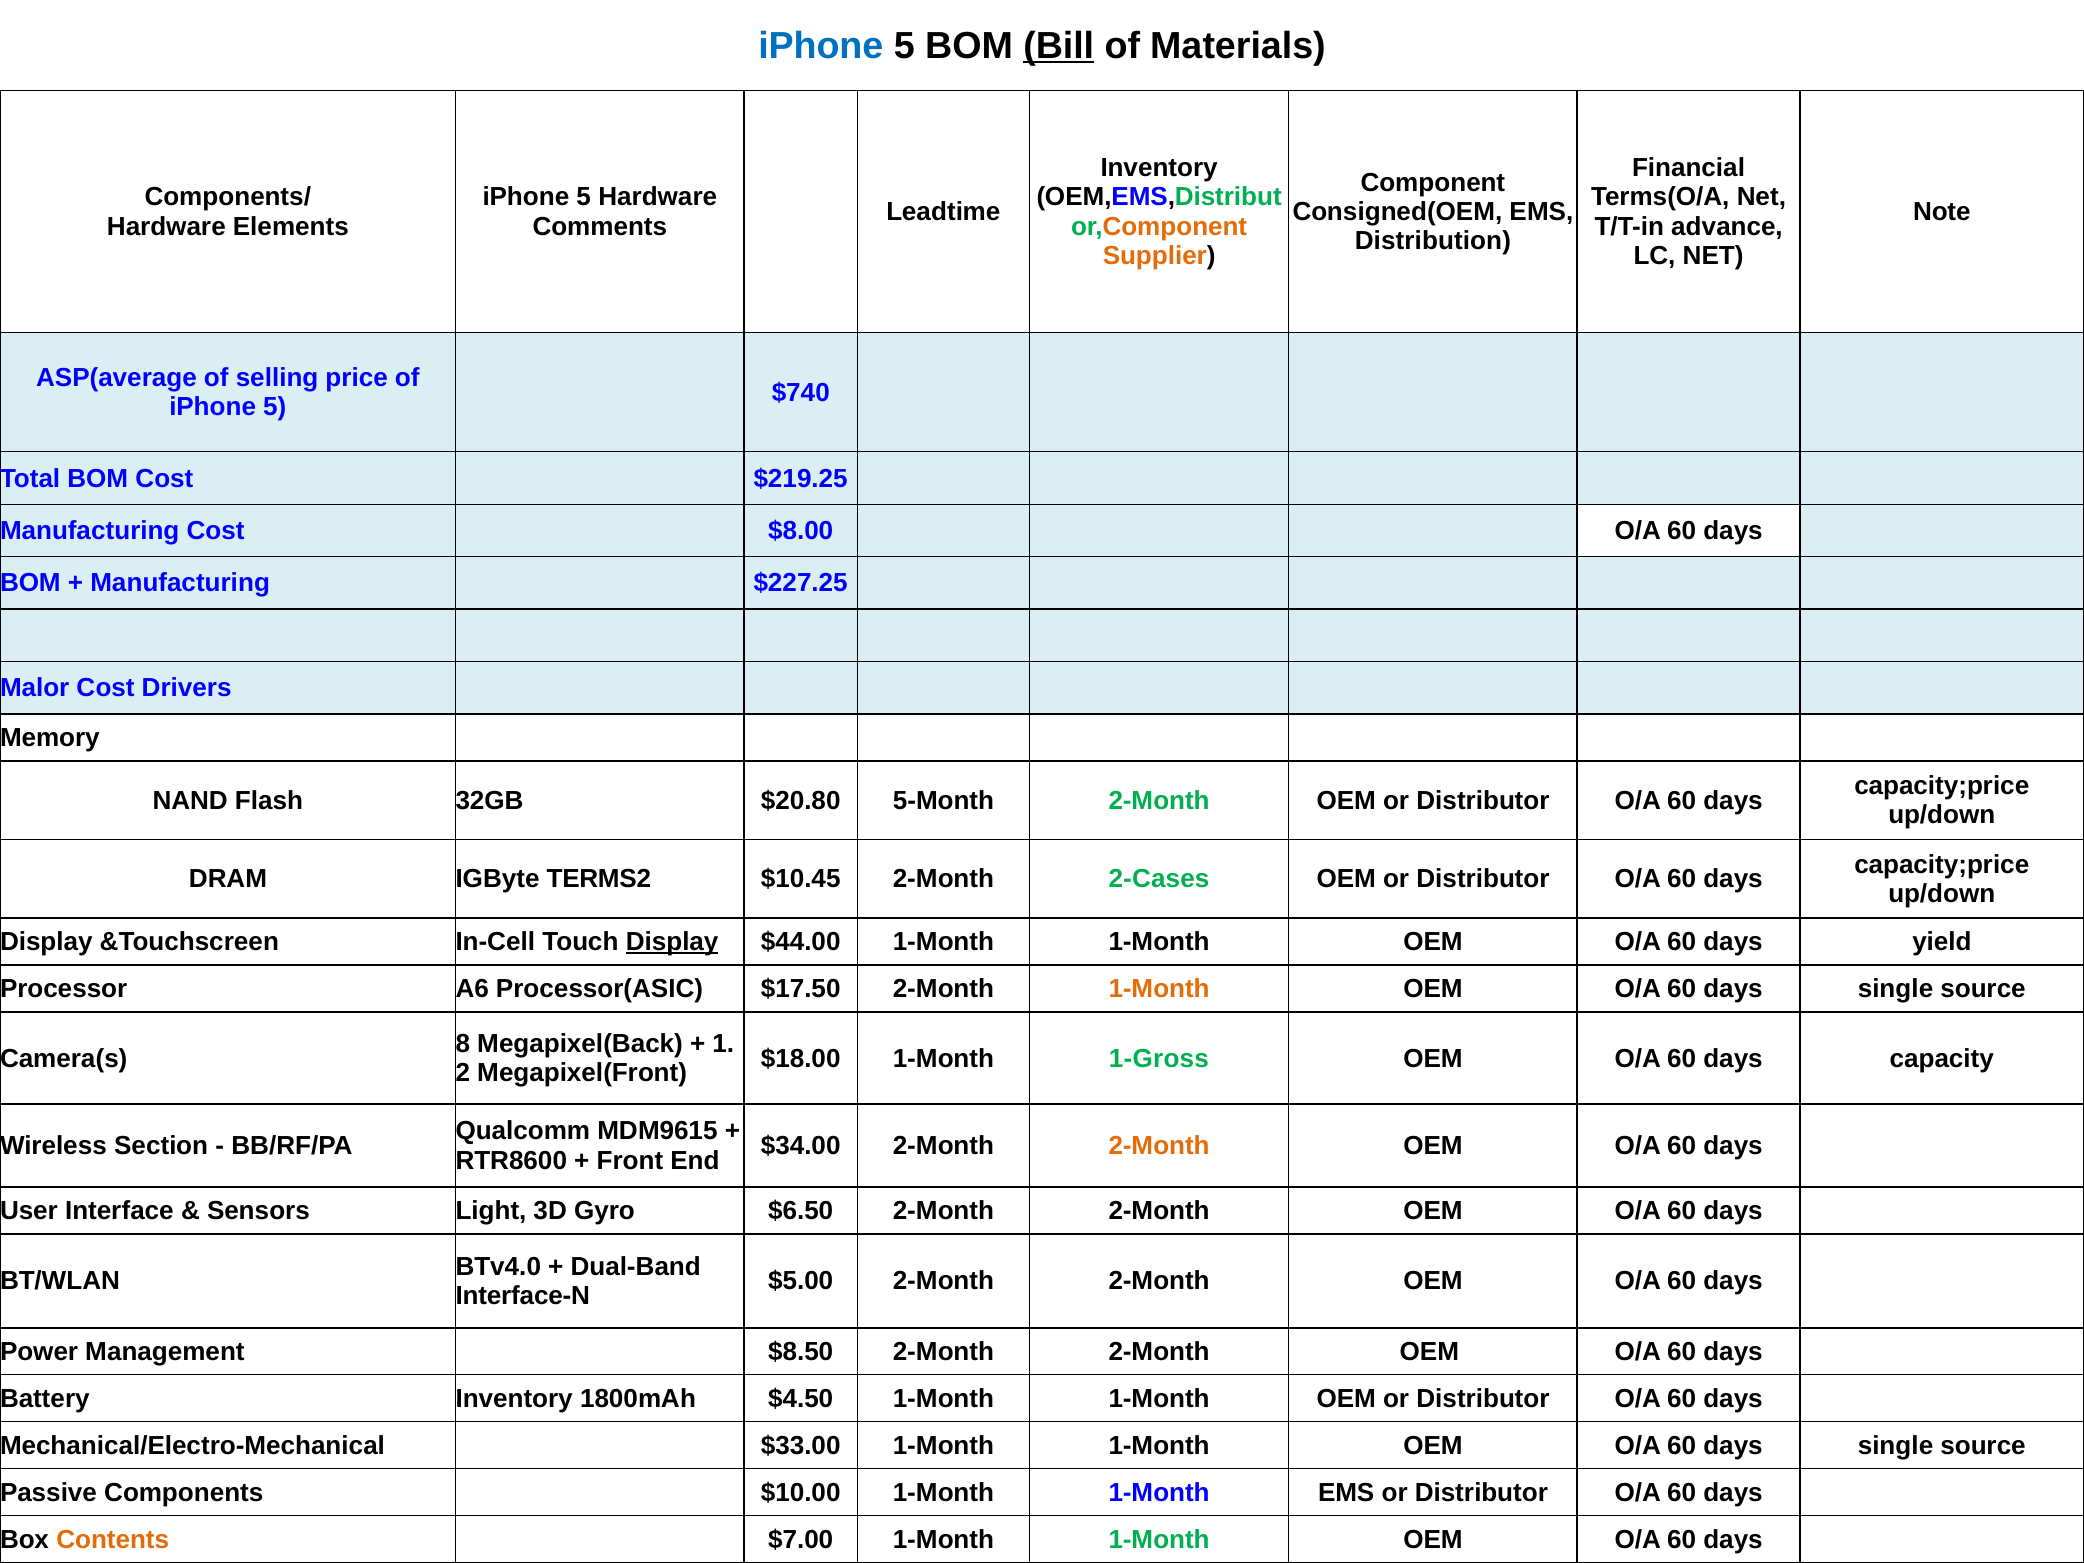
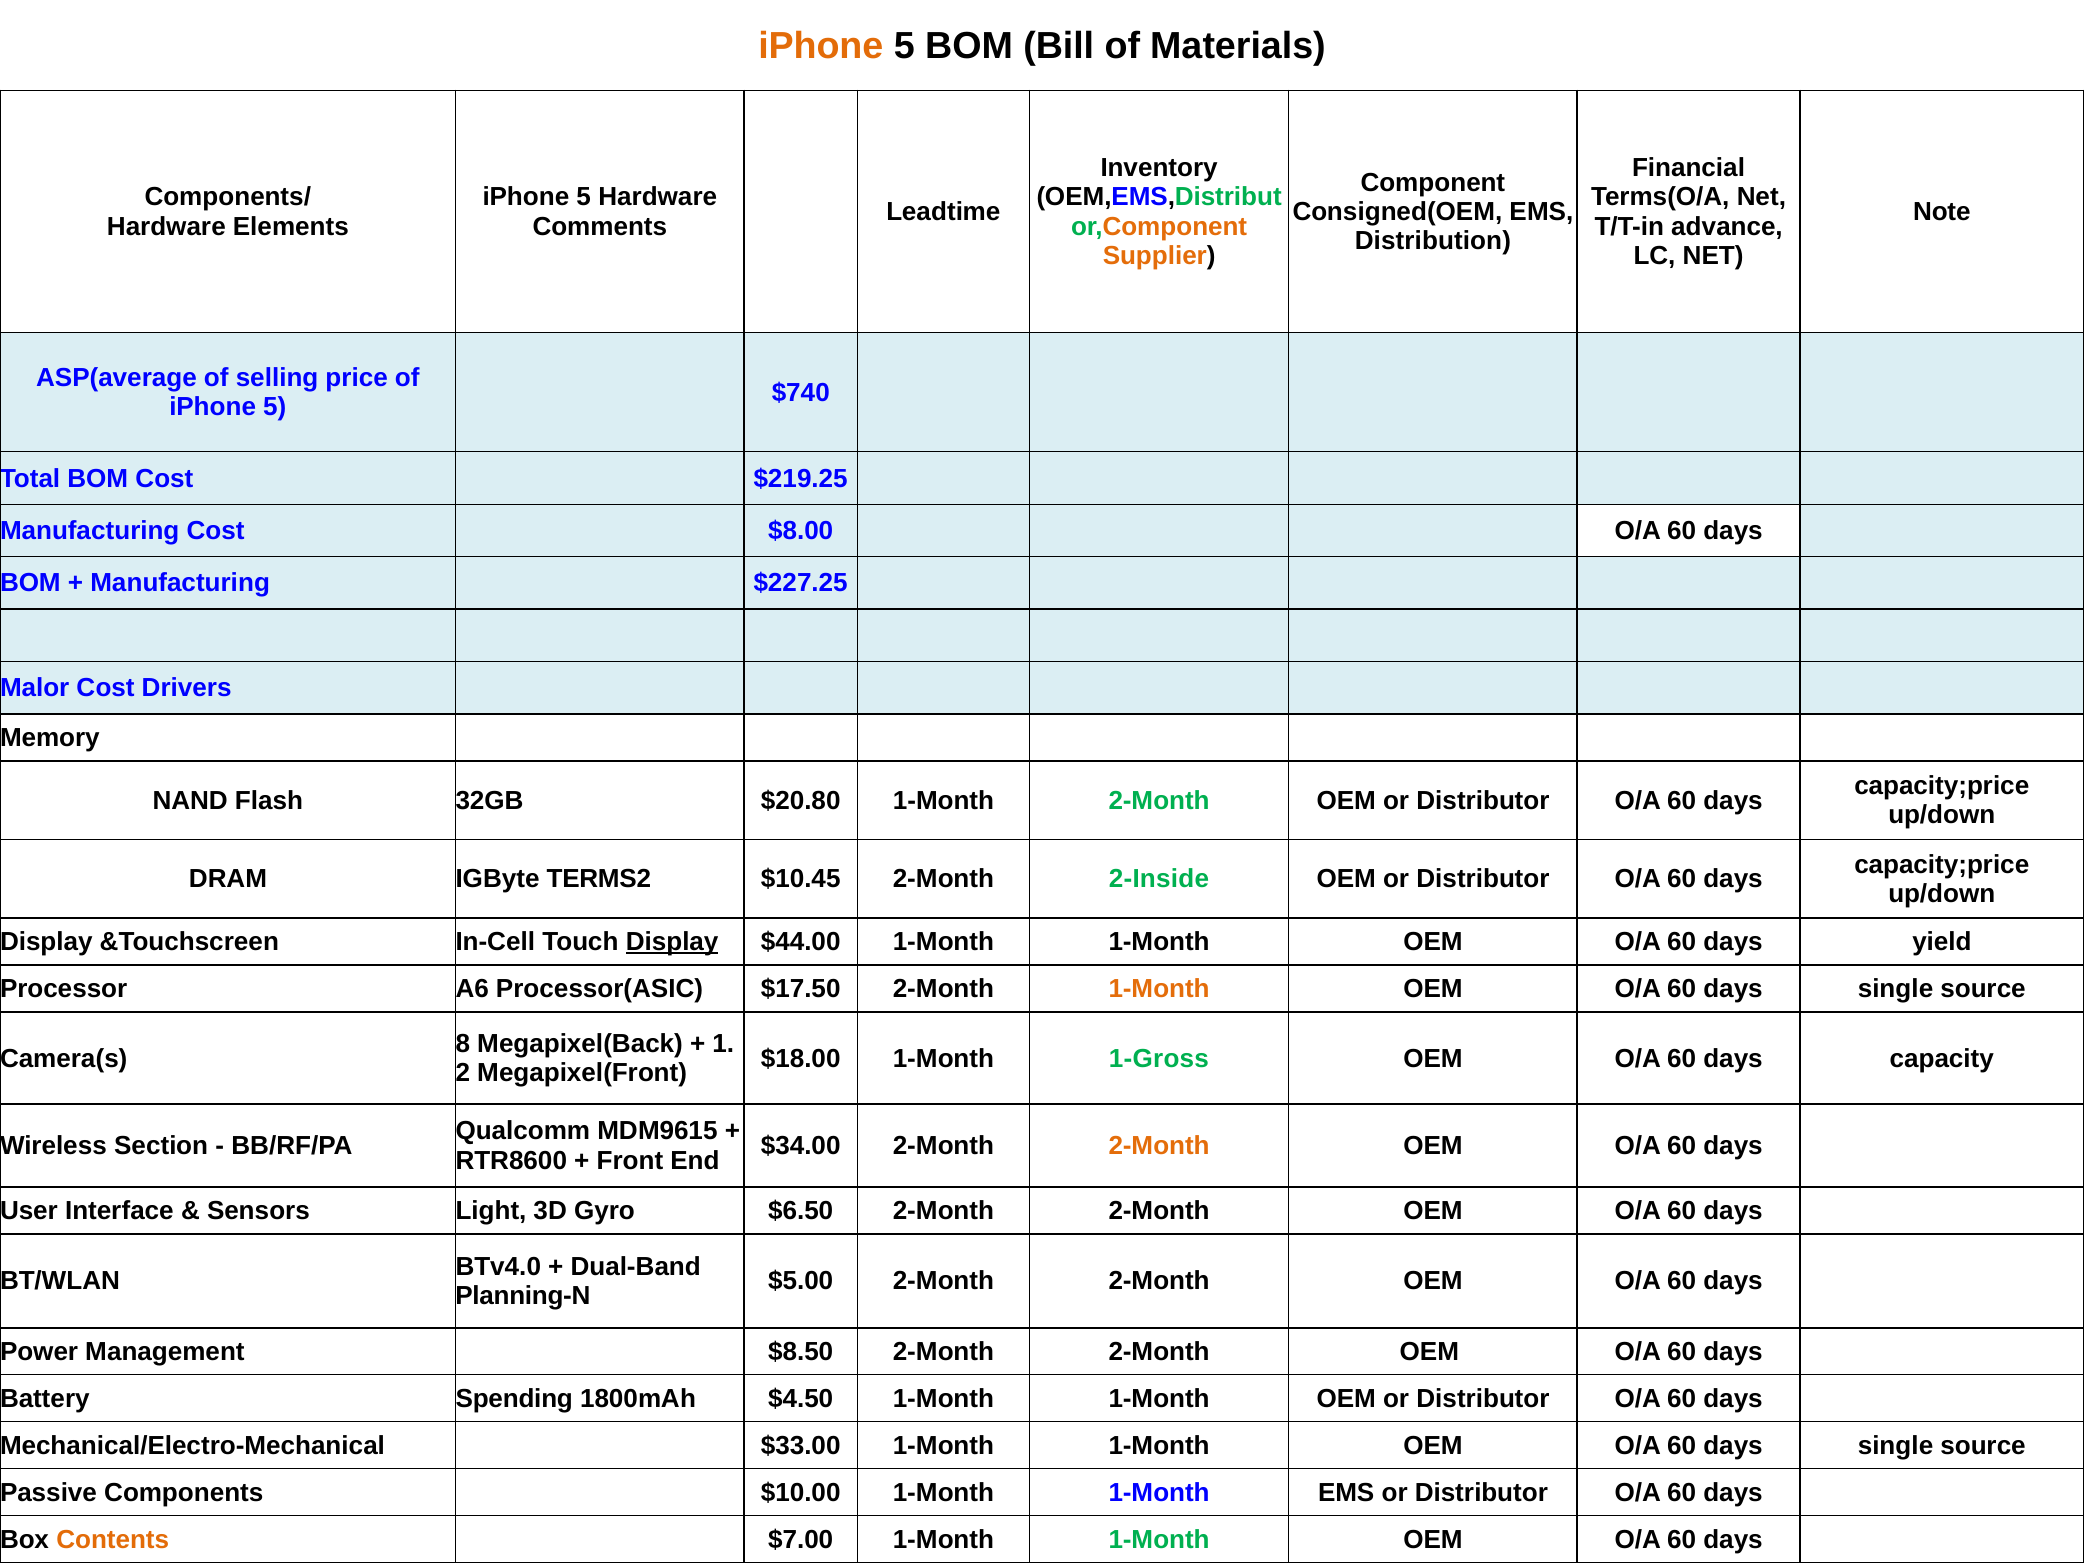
iPhone at (821, 46) colour: blue -> orange
Bill underline: present -> none
$20.80 5-Month: 5-Month -> 1-Month
2-Cases: 2-Cases -> 2-Inside
Interface-N: Interface-N -> Planning-N
Battery Inventory: Inventory -> Spending
